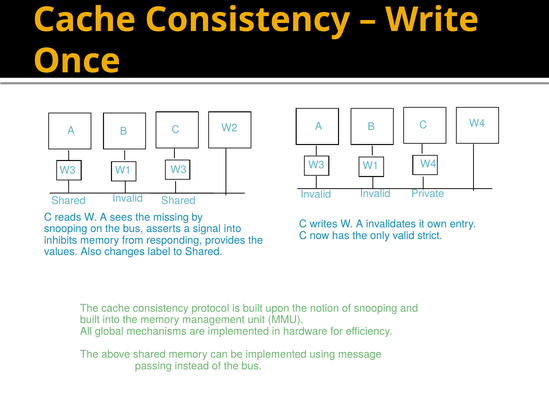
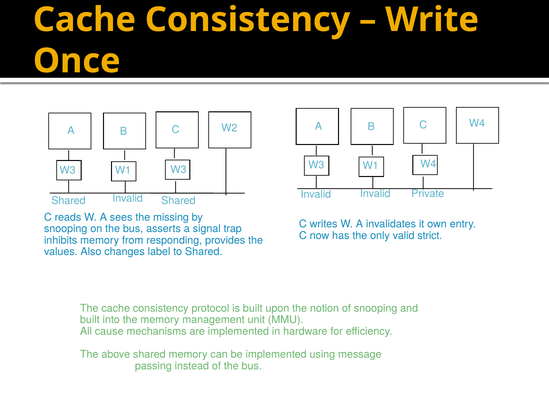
signal into: into -> trap
global: global -> cause
